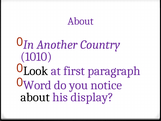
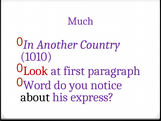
About at (81, 21): About -> Much
Look colour: black -> red
display: display -> express
